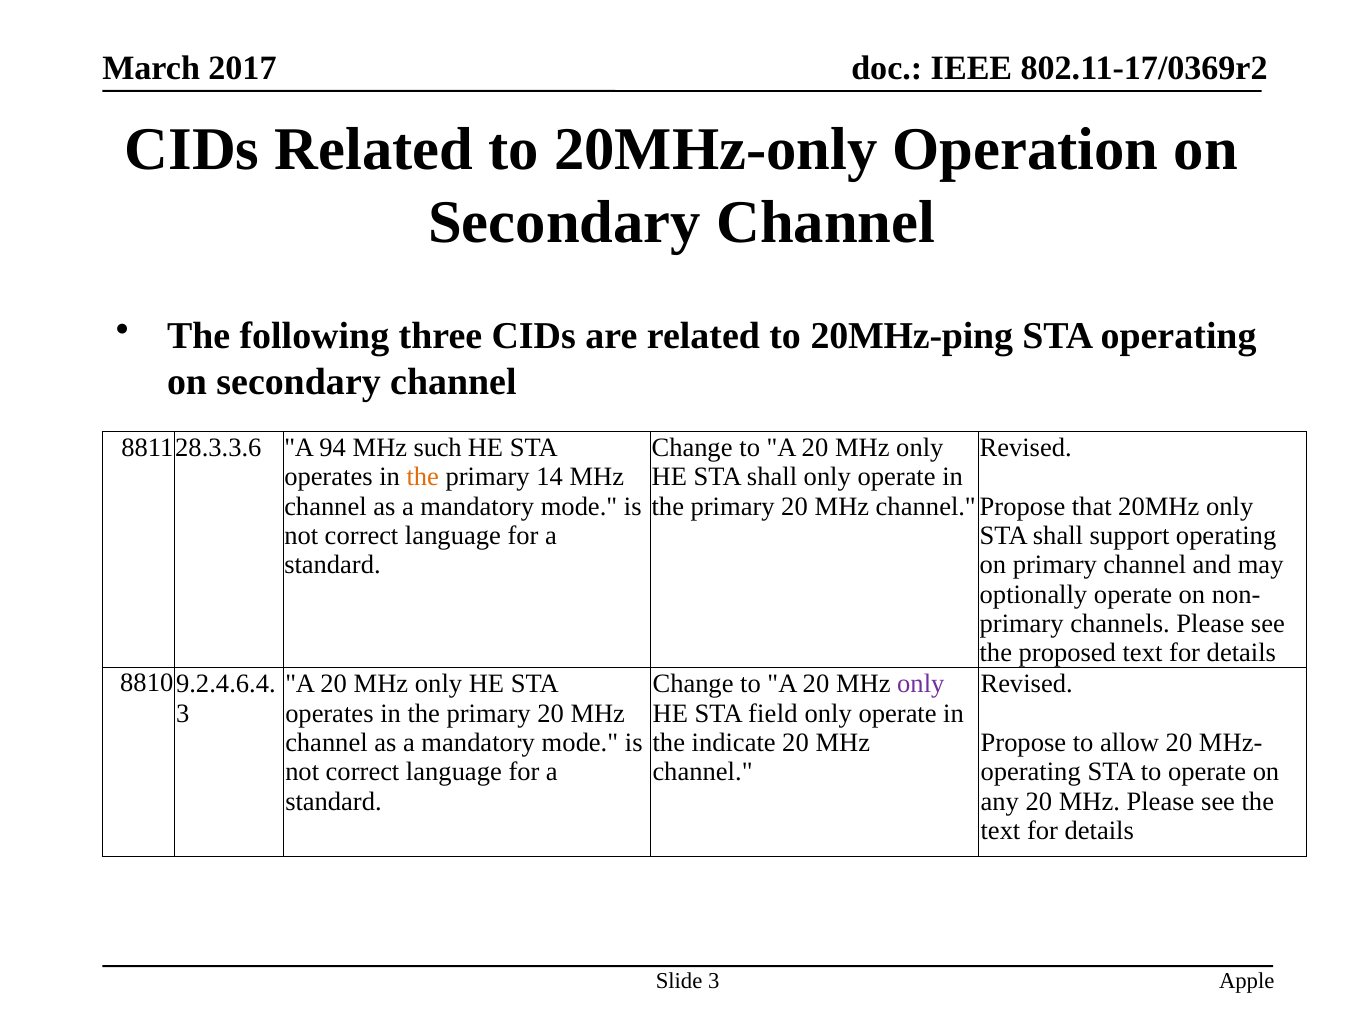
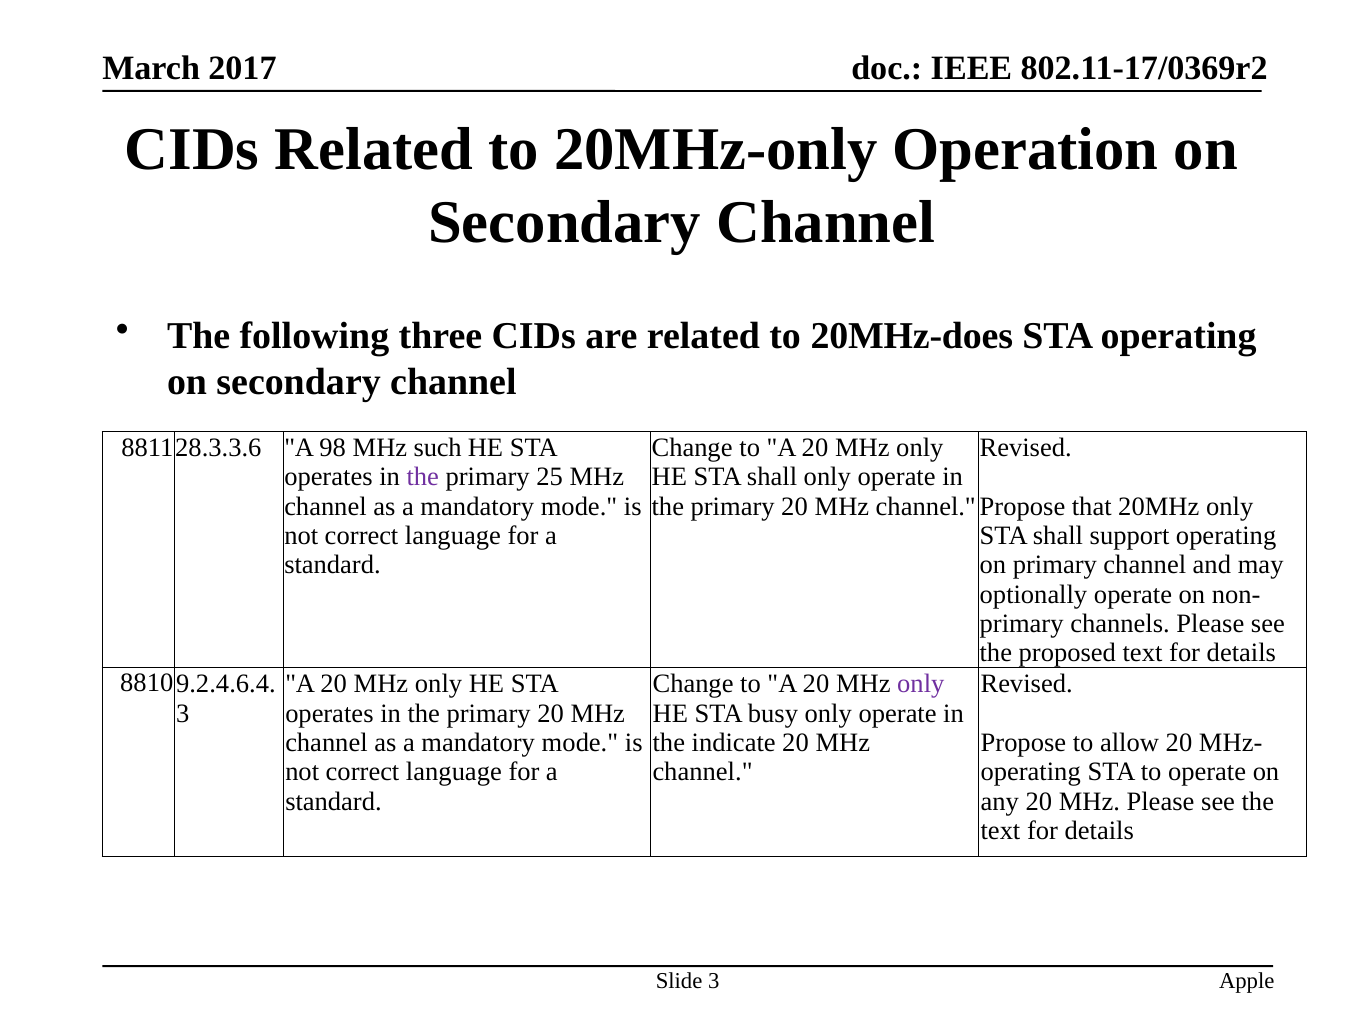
20MHz-ping: 20MHz-ping -> 20MHz-does
94: 94 -> 98
the at (423, 477) colour: orange -> purple
14: 14 -> 25
field: field -> busy
